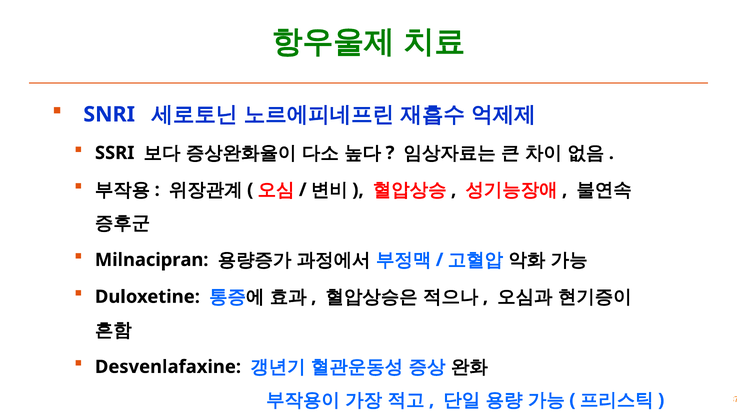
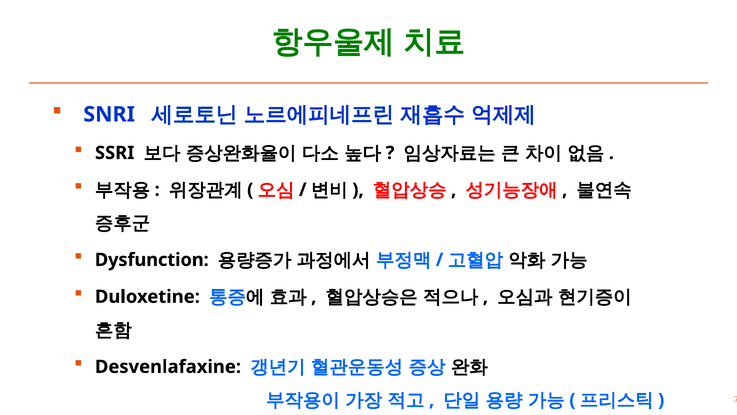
Milnacipran: Milnacipran -> Dysfunction
